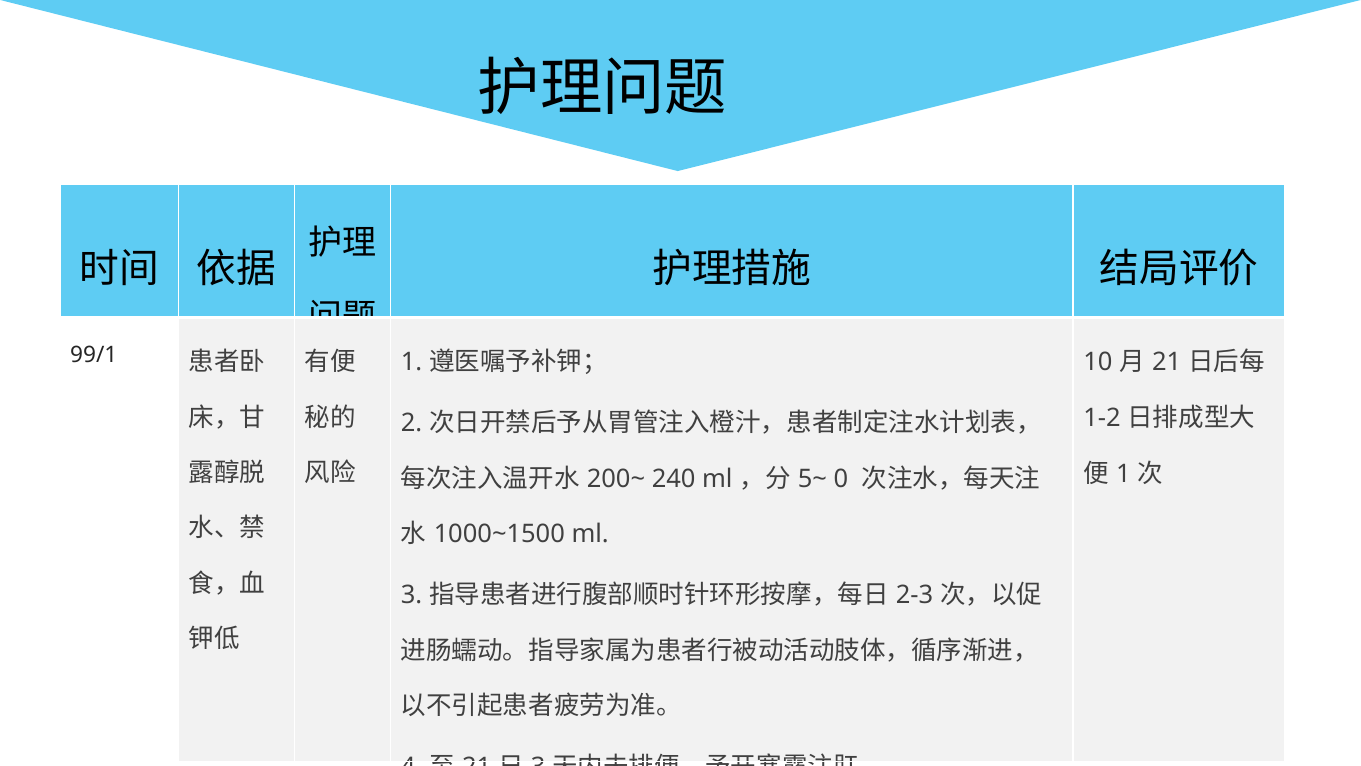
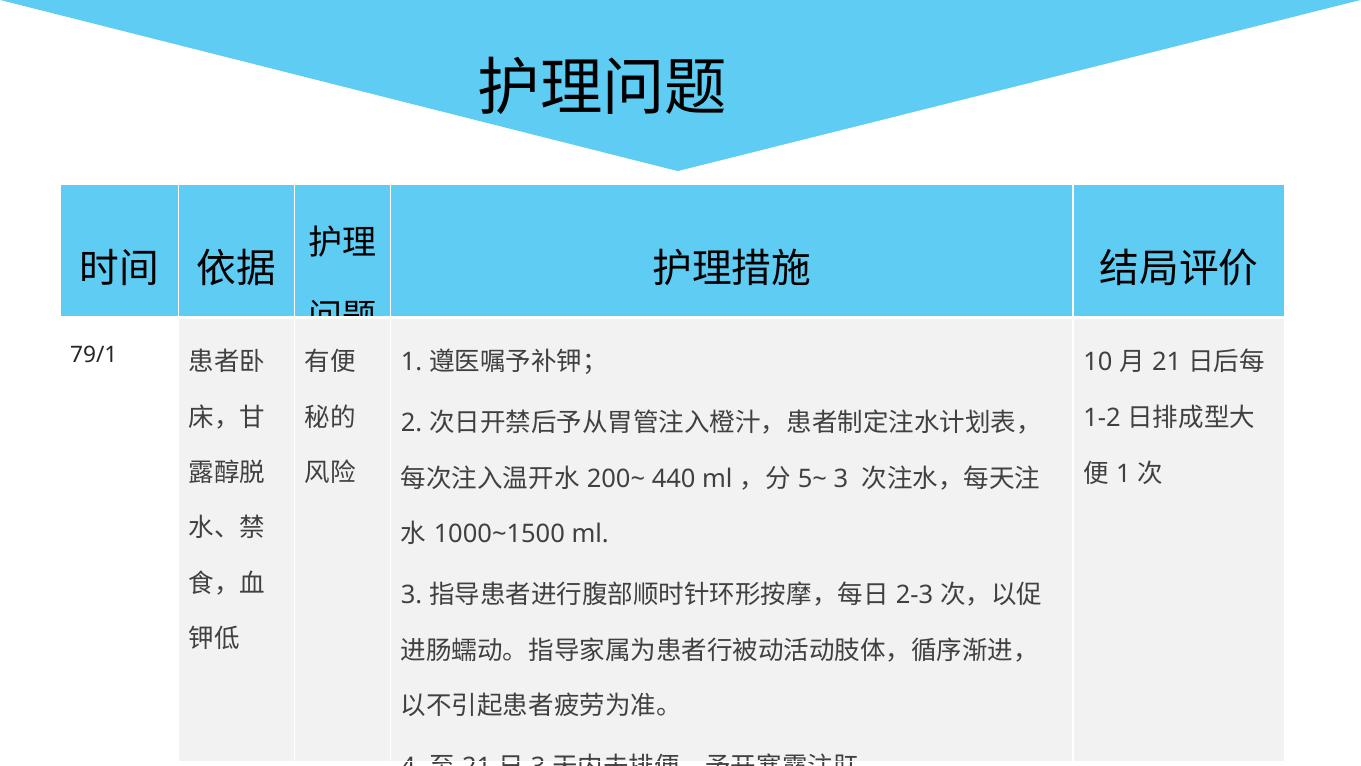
99/1: 99/1 -> 79/1
240: 240 -> 440
0 at (841, 479): 0 -> 3
